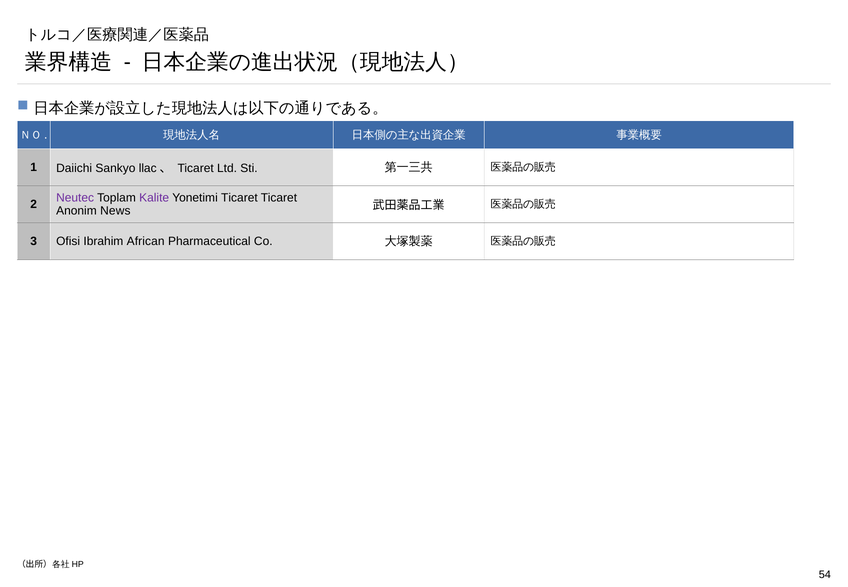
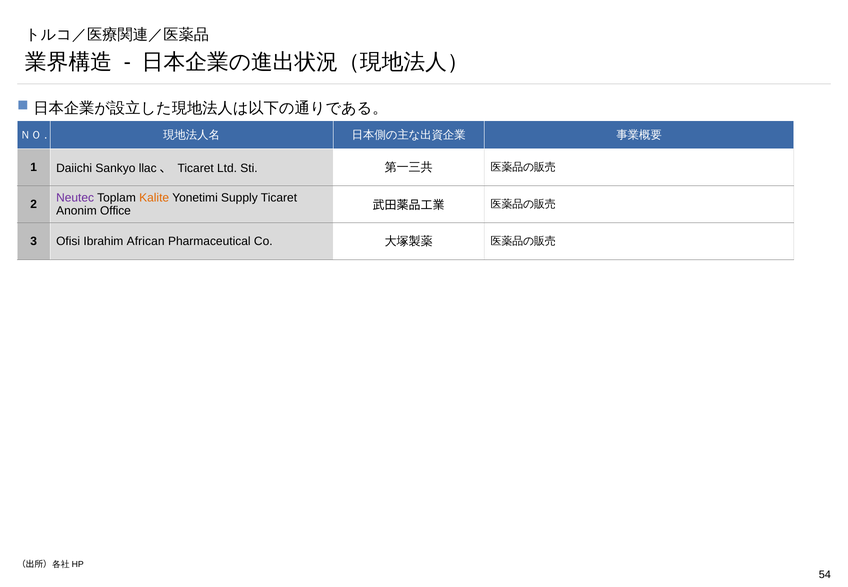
Kalite colour: purple -> orange
Yonetimi Ticaret: Ticaret -> Supply
News: News -> Office
